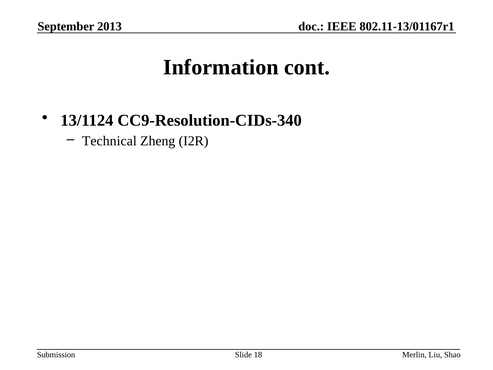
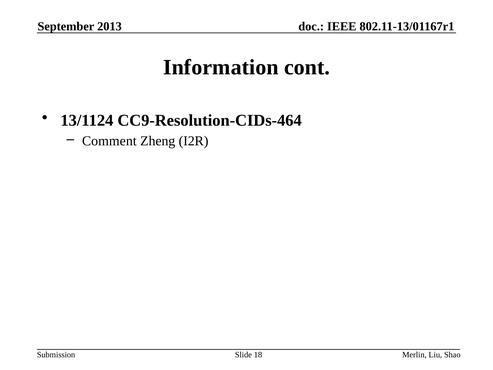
CC9-Resolution-CIDs-340: CC9-Resolution-CIDs-340 -> CC9-Resolution-CIDs-464
Technical: Technical -> Comment
